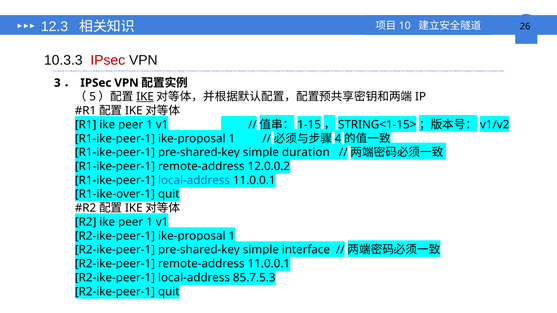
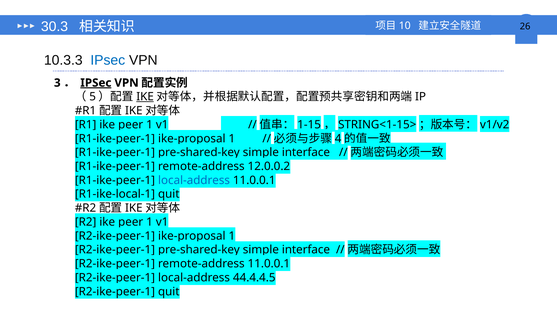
12.3: 12.3 -> 30.3
IPsec at (108, 60) colour: red -> blue
IPSec at (96, 83) underline: none -> present
duration at (306, 153): duration -> interface
R1-ike-over-1: R1-ike-over-1 -> R1-ike-local-1
85.7.5.3: 85.7.5.3 -> 44.4.4.5
